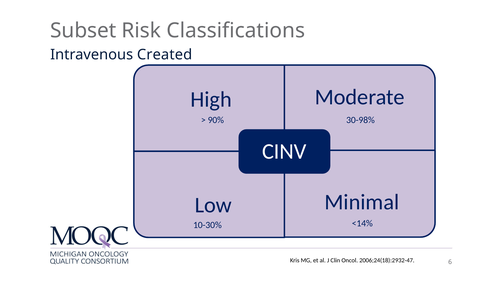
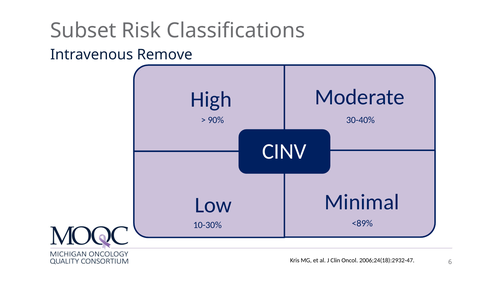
Created: Created -> Remove
30-98%: 30-98% -> 30-40%
<14%: <14% -> <89%
